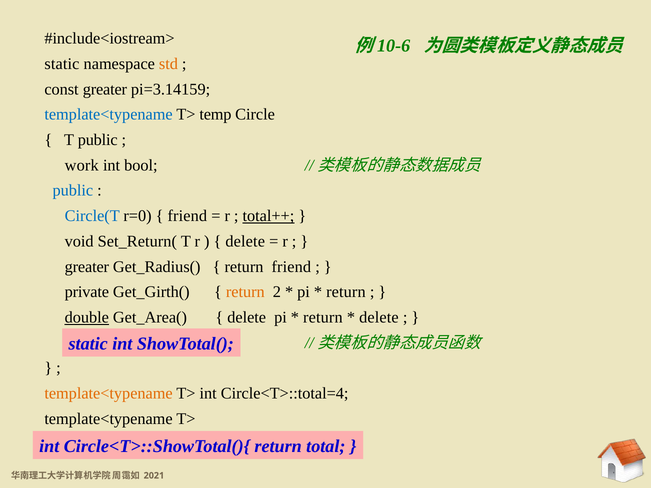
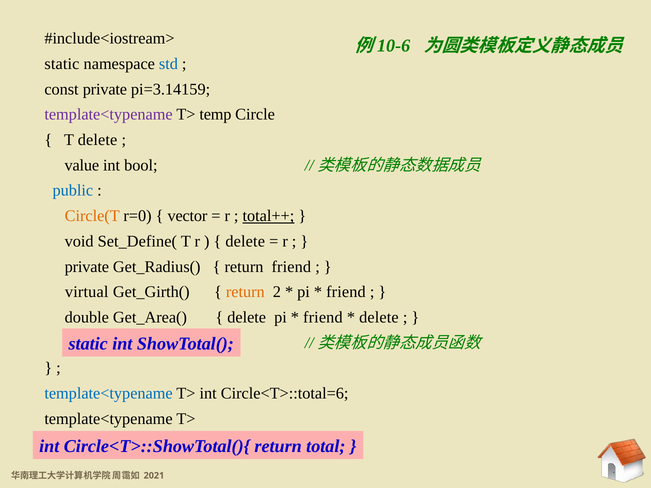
std colour: orange -> blue
const greater: greater -> private
template<typename at (109, 115) colour: blue -> purple
T public: public -> delete
work: work -> value
Circle(T colour: blue -> orange
friend at (187, 216): friend -> vector
Set_Return(: Set_Return( -> Set_Define(
greater at (87, 267): greater -> private
private: private -> virtual
return at (346, 292): return -> friend
double underline: present -> none
return at (323, 318): return -> friend
template<typename at (109, 394) colour: orange -> blue
Circle<T>::total=4: Circle<T>::total=4 -> Circle<T>::total=6
